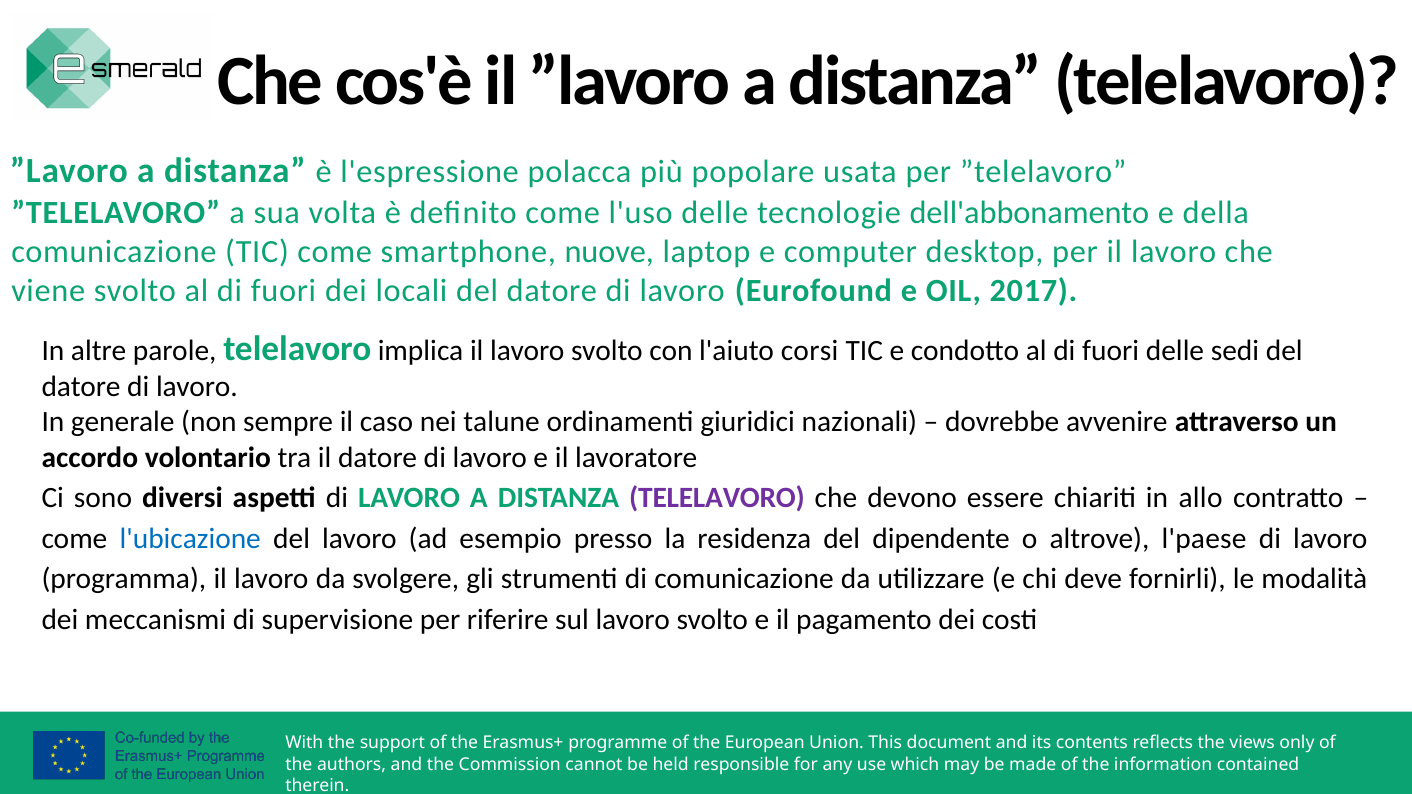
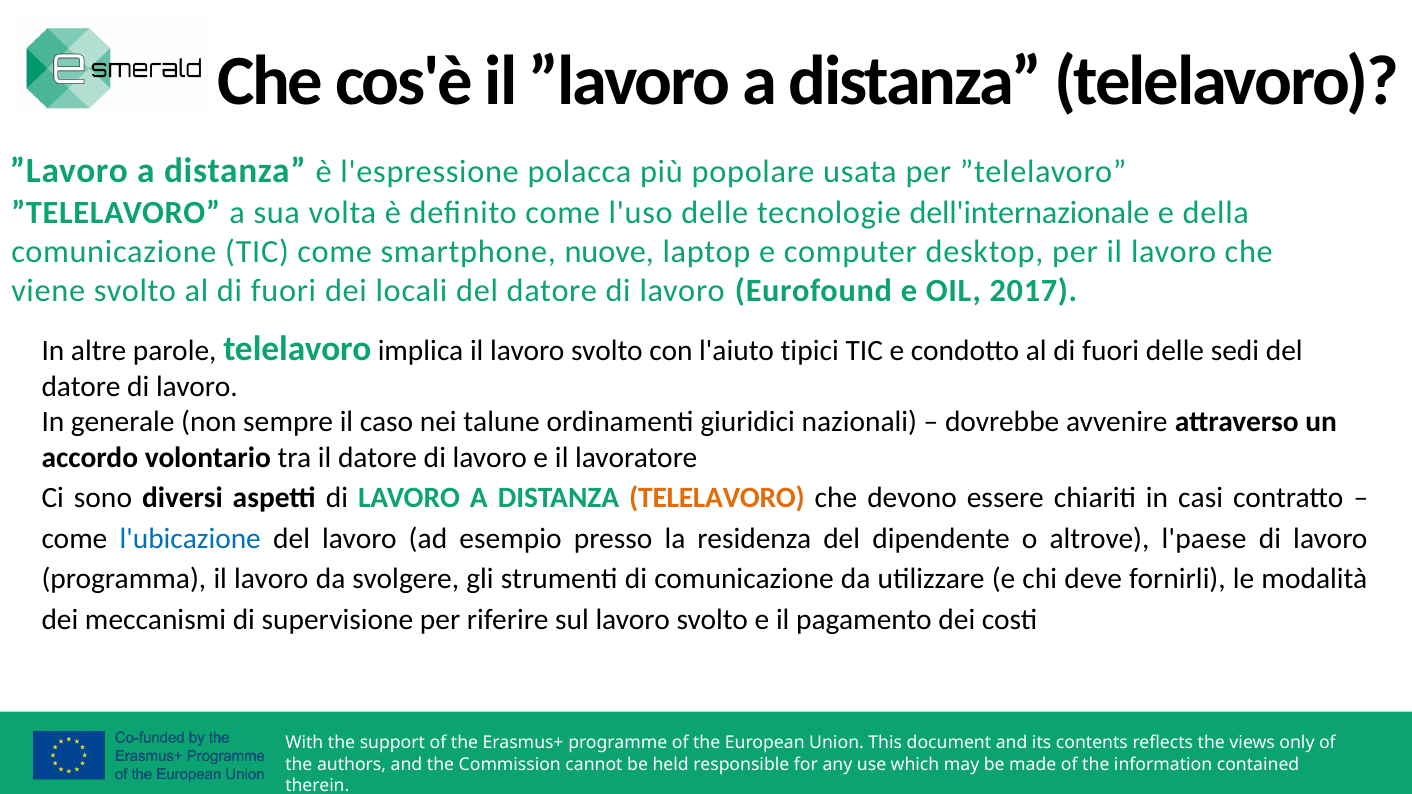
dell'abbonamento: dell'abbonamento -> dell'internazionale
corsi: corsi -> tipici
TELELAVORO at (717, 498) colour: purple -> orange
allo: allo -> casi
